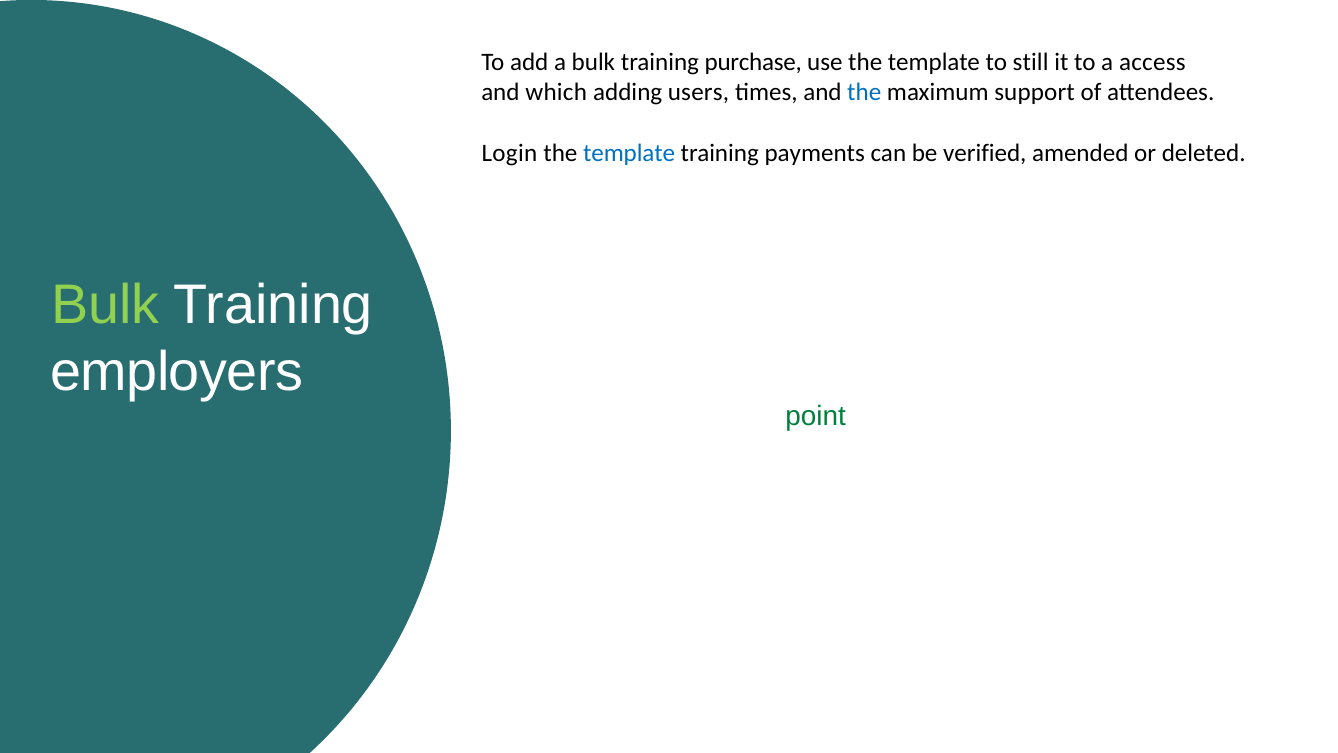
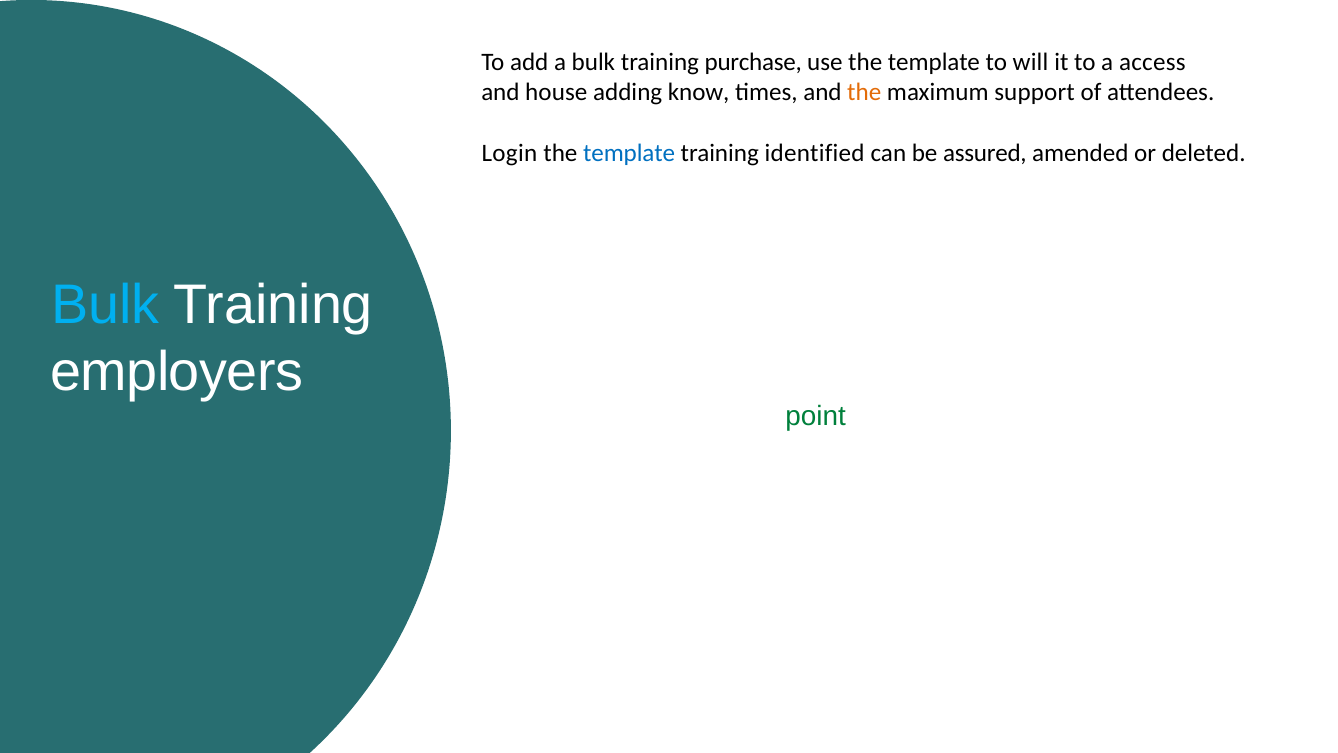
still: still -> will
which: which -> house
users: users -> know
the at (864, 93) colour: blue -> orange
payments: payments -> identified
verified: verified -> assured
Bulk at (105, 305) colour: light green -> light blue
